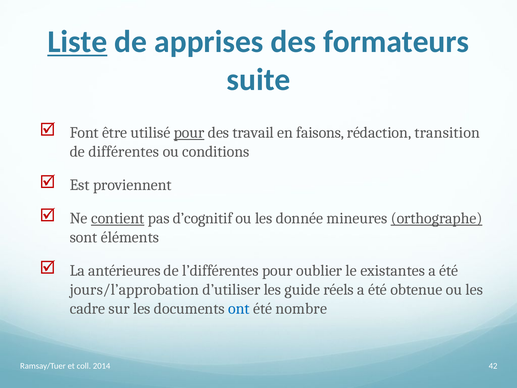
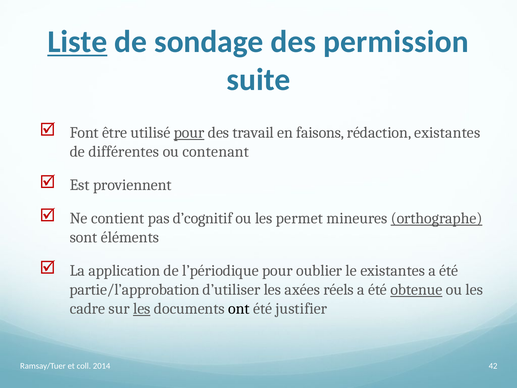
apprises: apprises -> sondage
formateurs: formateurs -> permission
rédaction transition: transition -> existantes
conditions: conditions -> contenant
contient underline: present -> none
donnée: donnée -> permet
antérieures: antérieures -> application
l’différentes: l’différentes -> l’périodique
jours/l’approbation: jours/l’approbation -> partie/l’approbation
guide: guide -> axées
obtenue underline: none -> present
les at (142, 308) underline: none -> present
ont colour: blue -> black
nombre: nombre -> justifier
